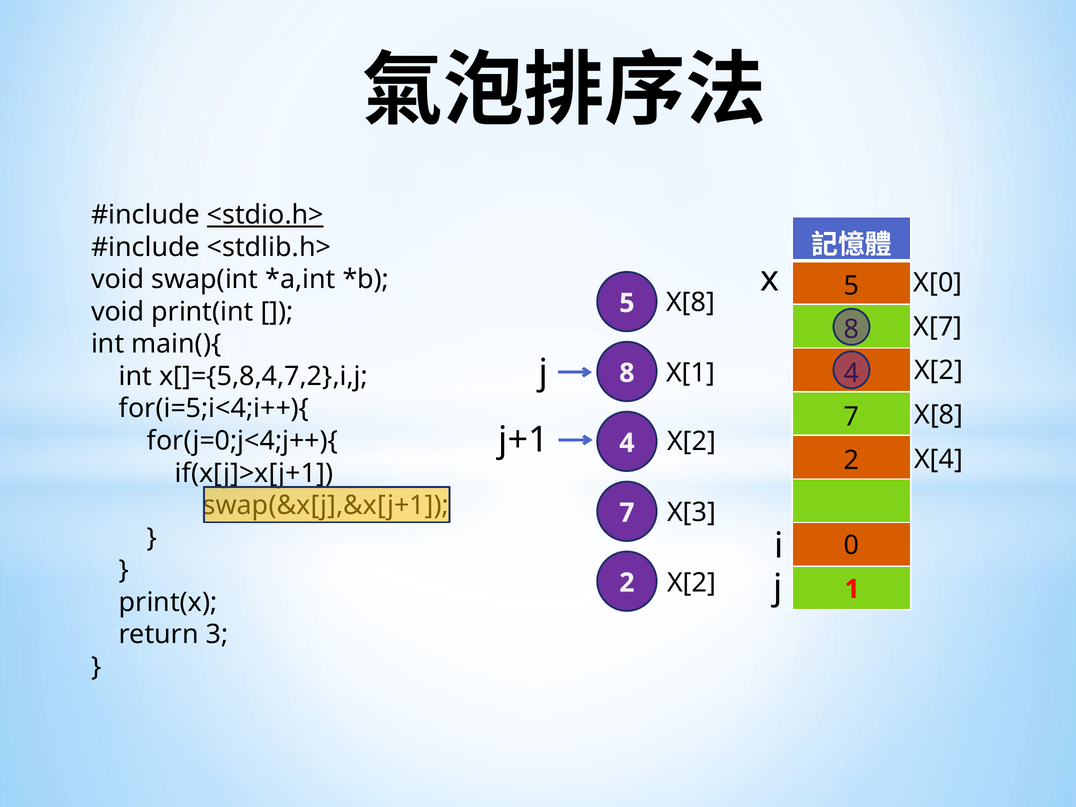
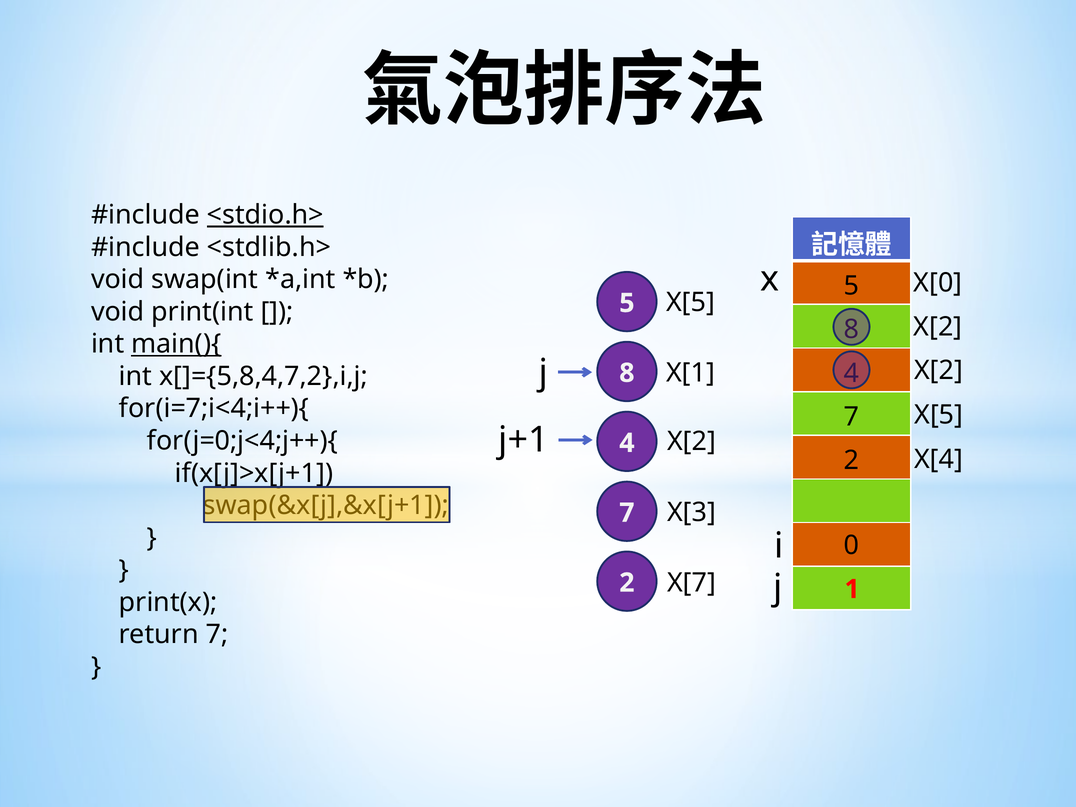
X[8 at (691, 303): X[8 -> X[5
X[7 at (938, 327): X[7 -> X[2
main(){ underline: none -> present
for(i=5;i<4;i++){: for(i=5;i<4;i++){ -> for(i=7;i<4;i++){
X[8 at (939, 415): X[8 -> X[5
X[2 at (691, 583): X[2 -> X[7
return 3: 3 -> 7
